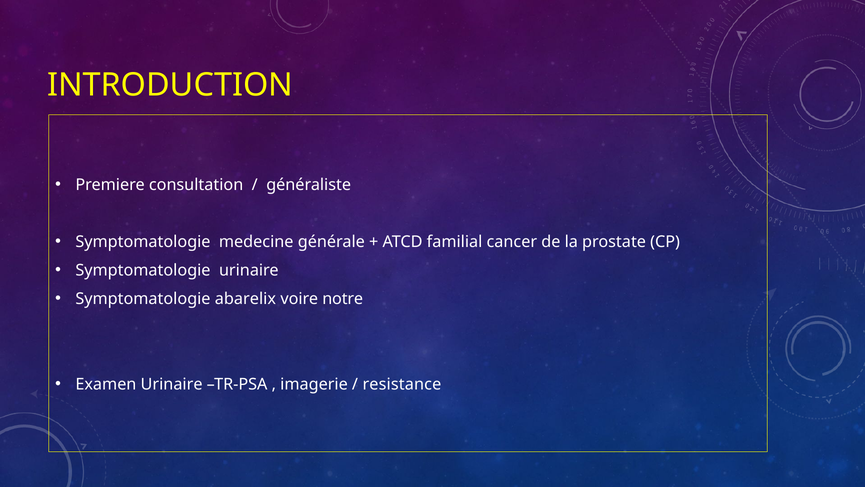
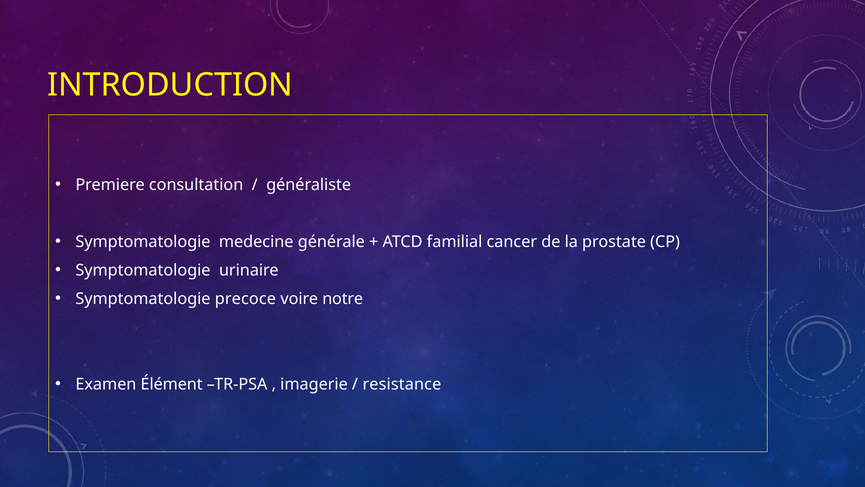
abarelix: abarelix -> precoce
Examen Urinaire: Urinaire -> Élément
